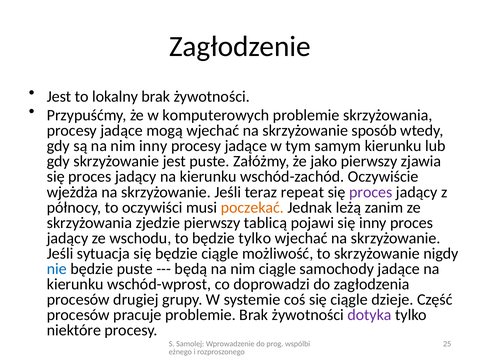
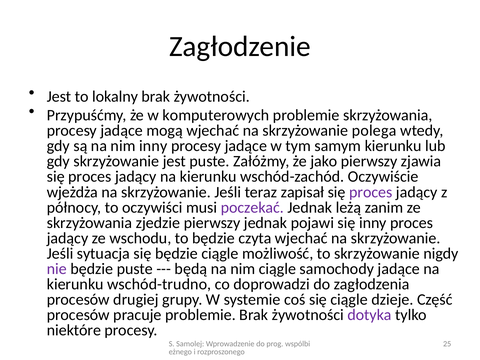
sposób: sposób -> polega
repeat: repeat -> zapisał
poczekać colour: orange -> purple
pierwszy tablicą: tablicą -> jednak
będzie tylko: tylko -> czyta
nie colour: blue -> purple
wschód-wprost: wschód-wprost -> wschód-trudno
